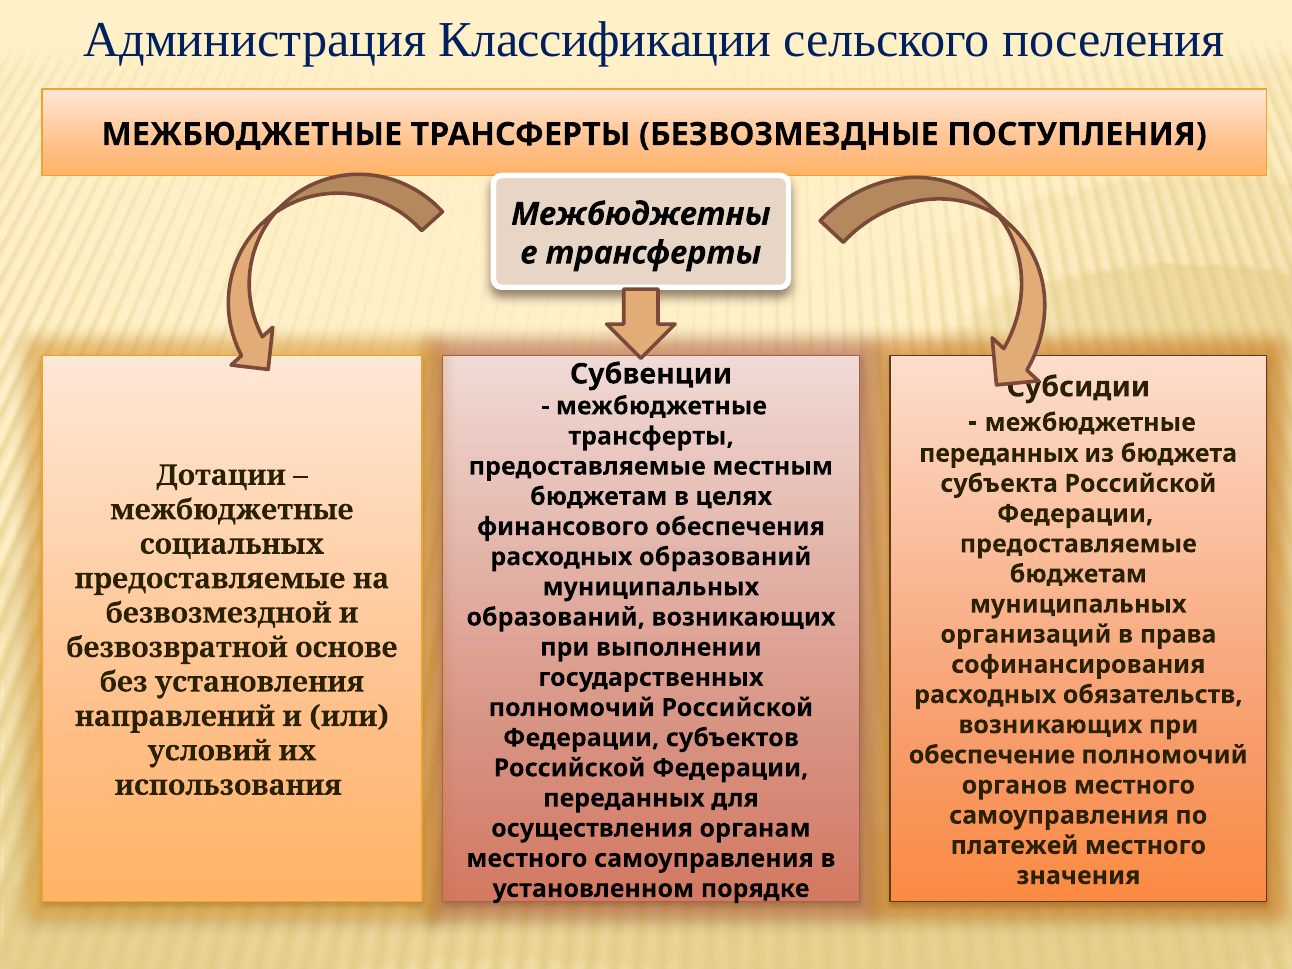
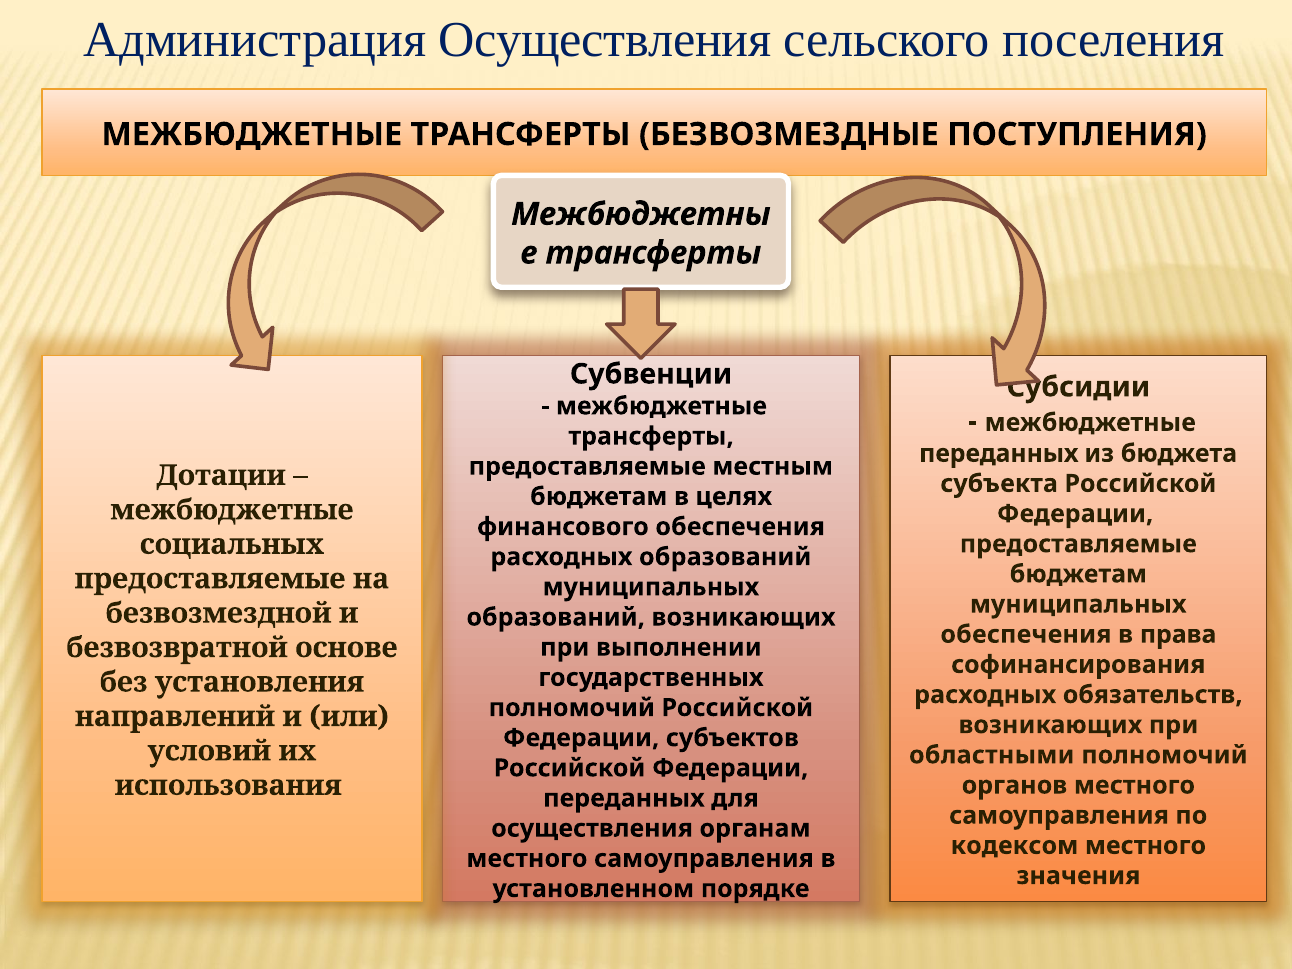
Администрация Классификации: Классификации -> Осуществления
организаций at (1026, 634): организаций -> обеспечения
обеспечение: обеспечение -> областными
платежей: платежей -> кодексом
